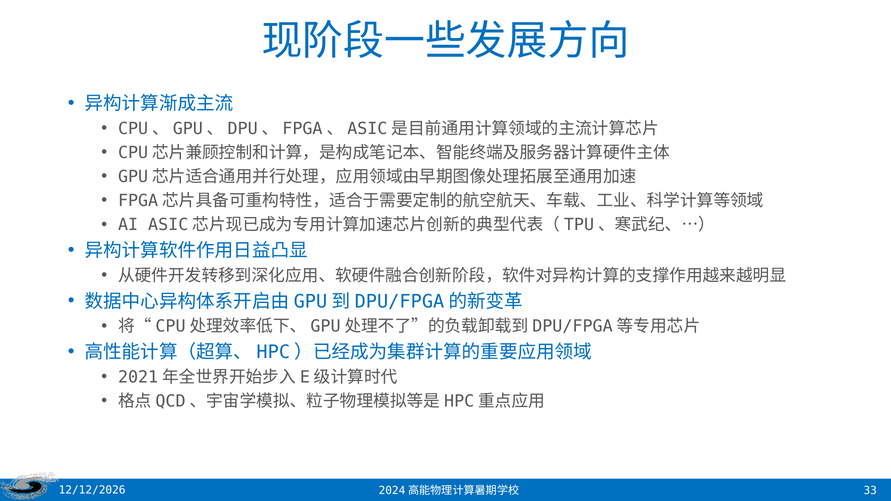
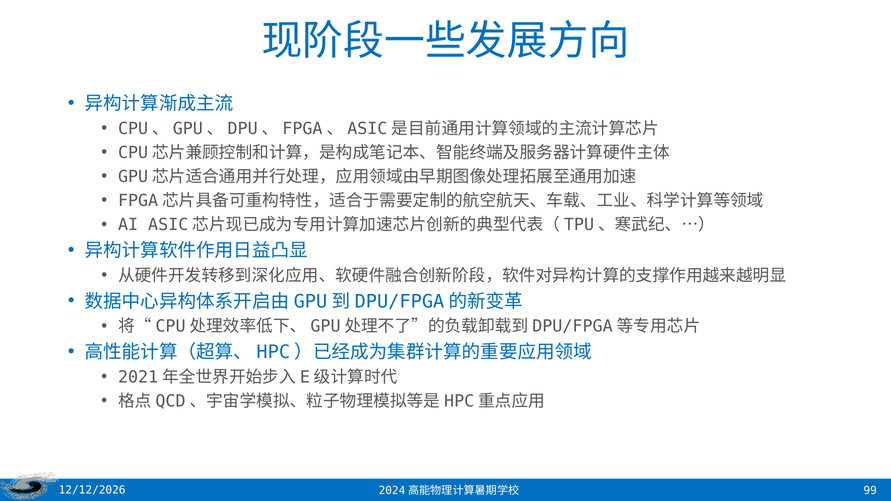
33: 33 -> 99
